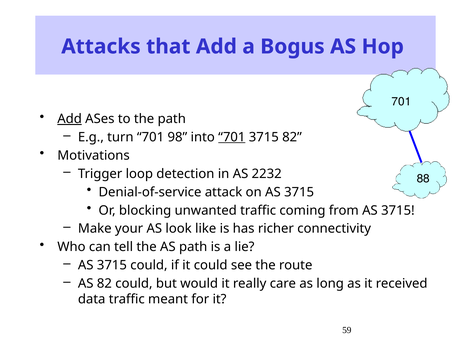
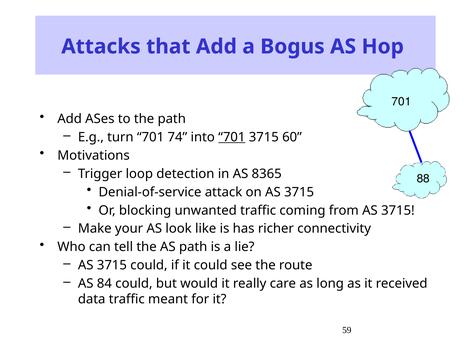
Add at (70, 119) underline: present -> none
98: 98 -> 74
3715 82: 82 -> 60
2232: 2232 -> 8365
AS 82: 82 -> 84
